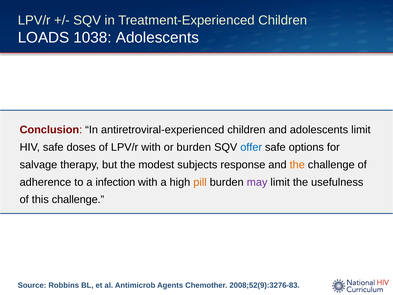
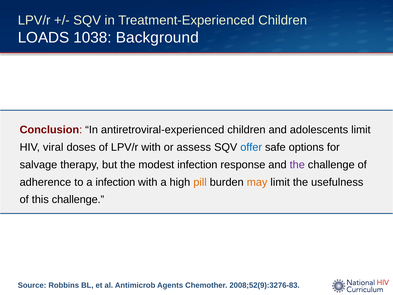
1038 Adolescents: Adolescents -> Background
HIV safe: safe -> viral
or burden: burden -> assess
modest subjects: subjects -> infection
the at (297, 165) colour: orange -> purple
may colour: purple -> orange
